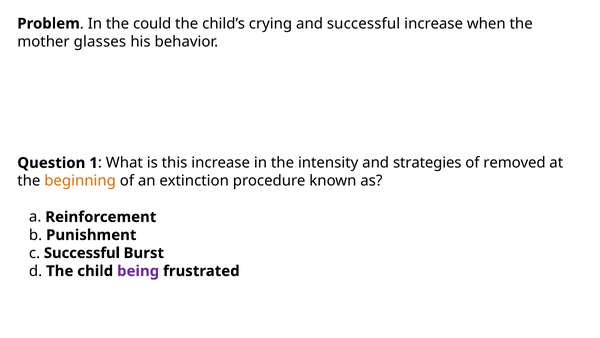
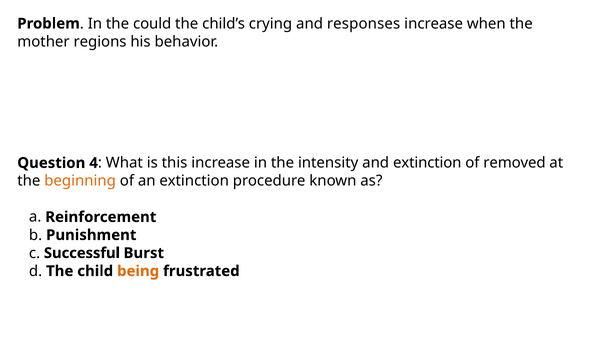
and successful: successful -> responses
glasses: glasses -> regions
1: 1 -> 4
and strategies: strategies -> extinction
being colour: purple -> orange
